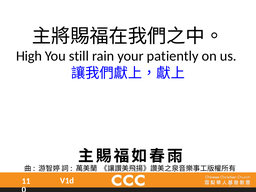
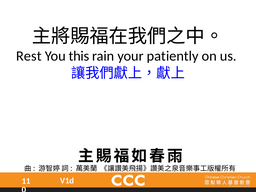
High: High -> Rest
still: still -> this
